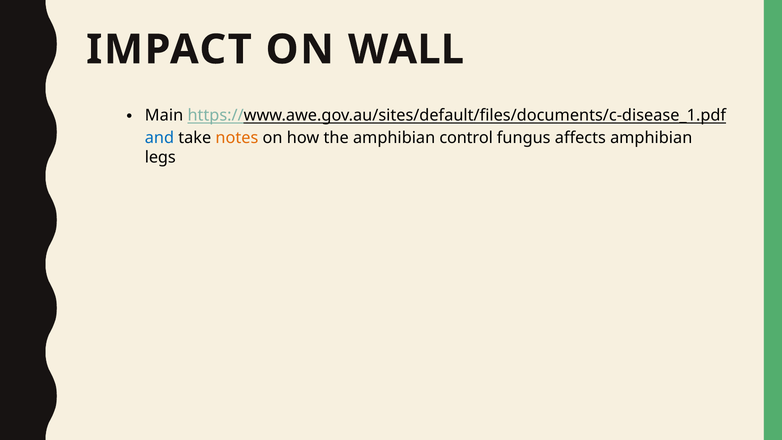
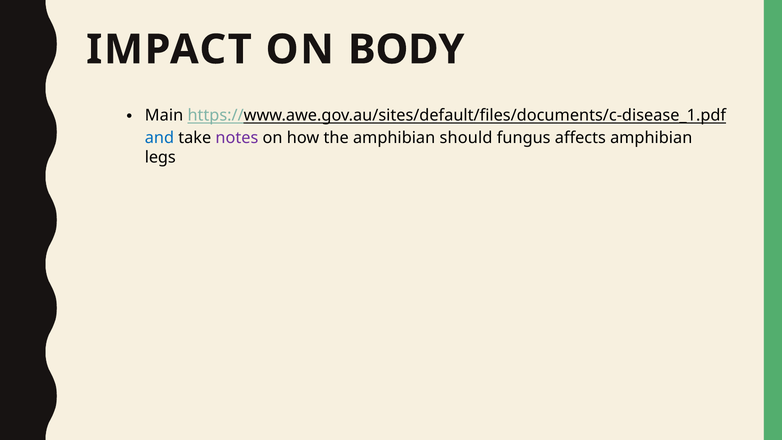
WALL: WALL -> BODY
notes colour: orange -> purple
control: control -> should
